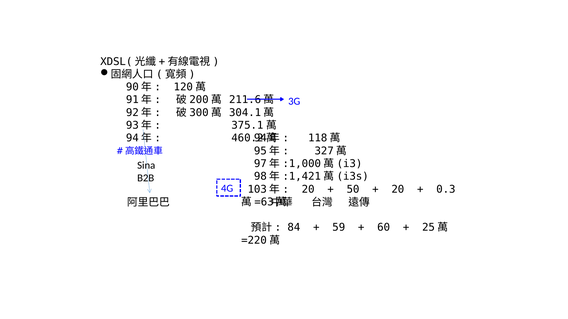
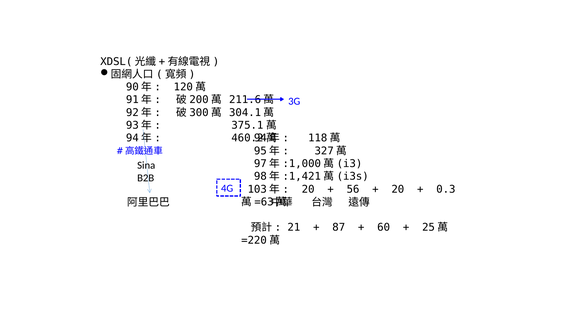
50: 50 -> 56
84: 84 -> 21
59: 59 -> 87
